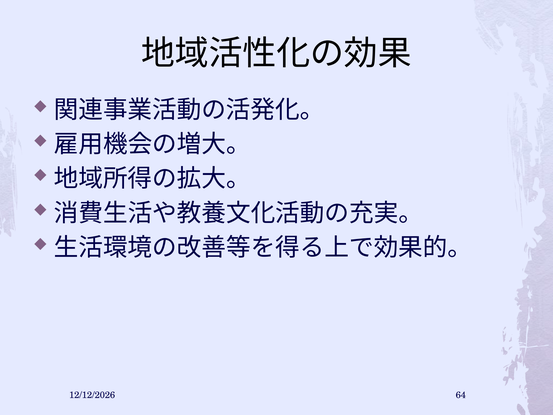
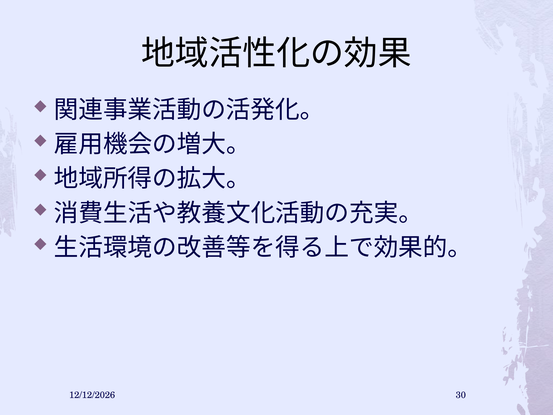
64: 64 -> 30
